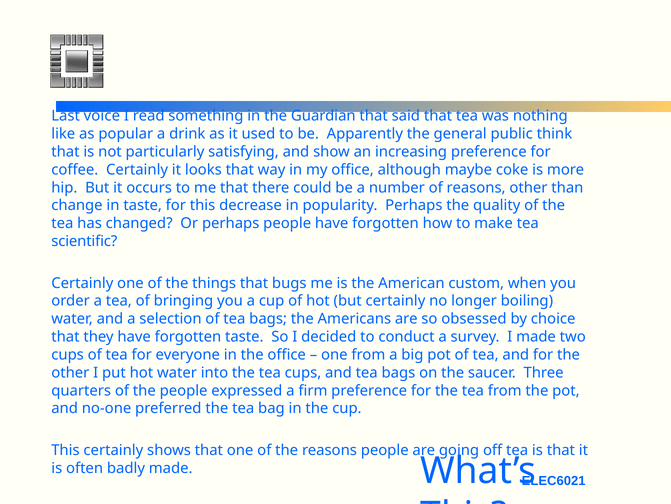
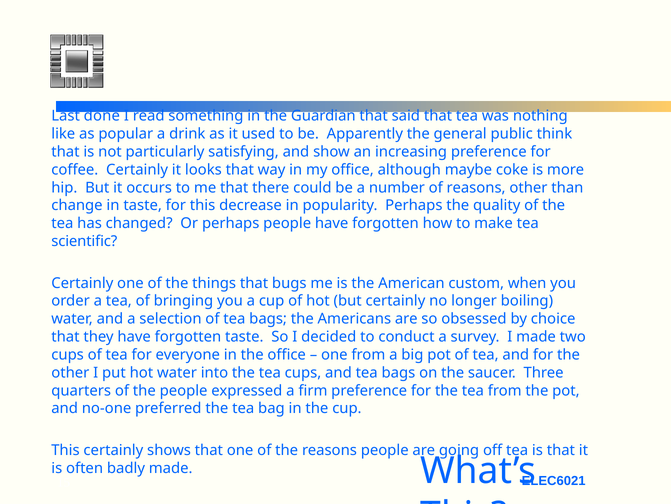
voice: voice -> done
